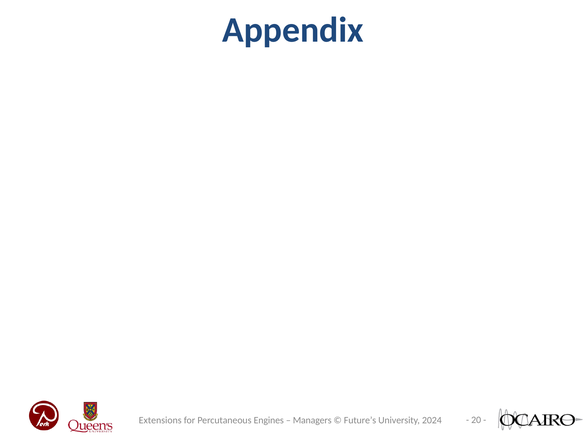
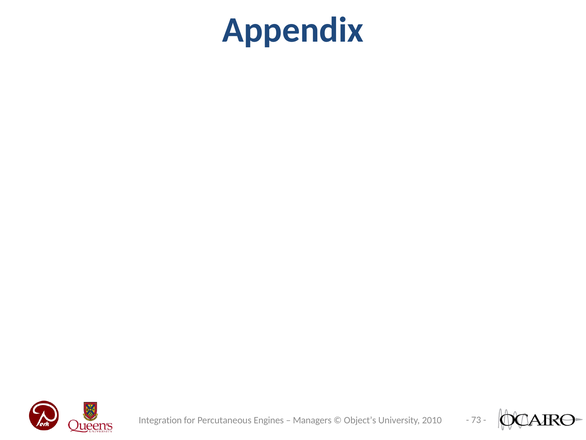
20: 20 -> 73
Extensions: Extensions -> Integration
Future’s: Future’s -> Object’s
2024: 2024 -> 2010
